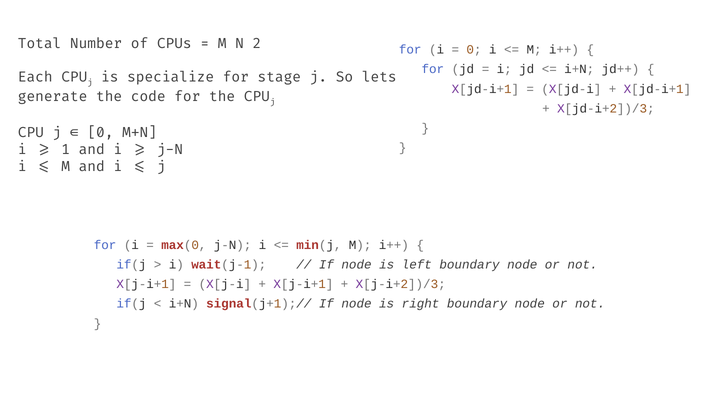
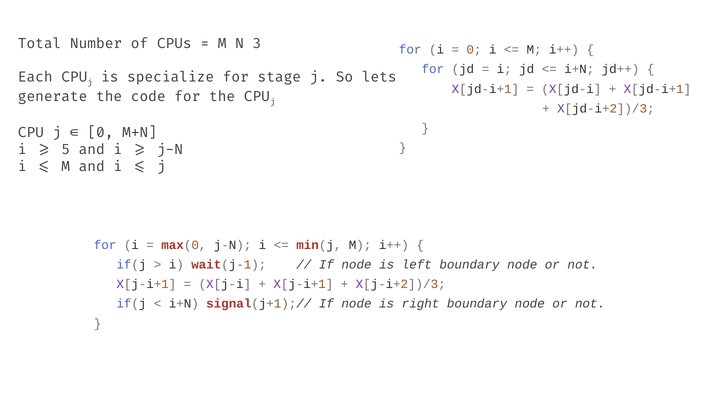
M+N+2: M+N+2 -> M+N+3
1: 1 -> 5
